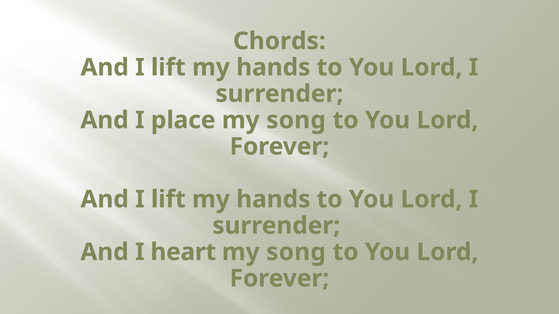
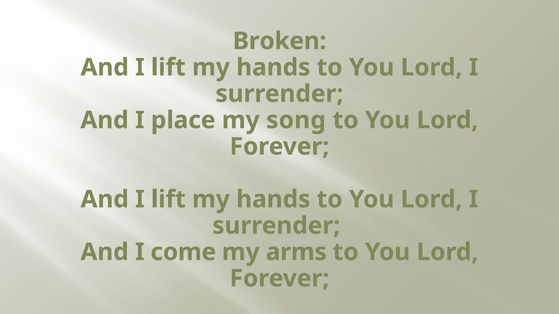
Chords: Chords -> Broken
heart: heart -> come
song at (296, 252): song -> arms
